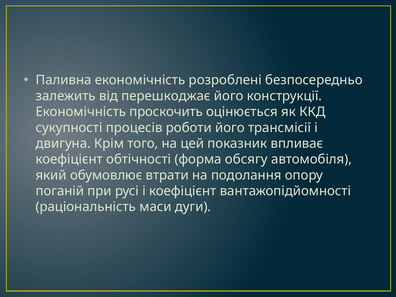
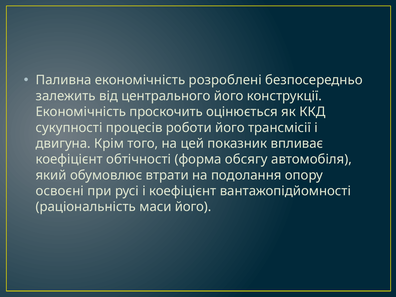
перешкоджає: перешкоджає -> центрального
поганій: поганій -> освоєні
маси дуги: дуги -> його
